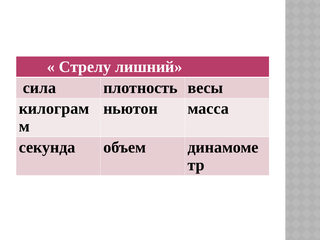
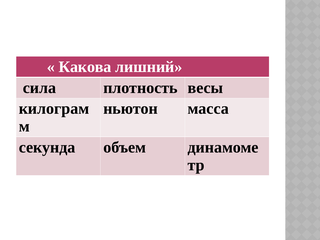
Стрелу: Стрелу -> Какова
